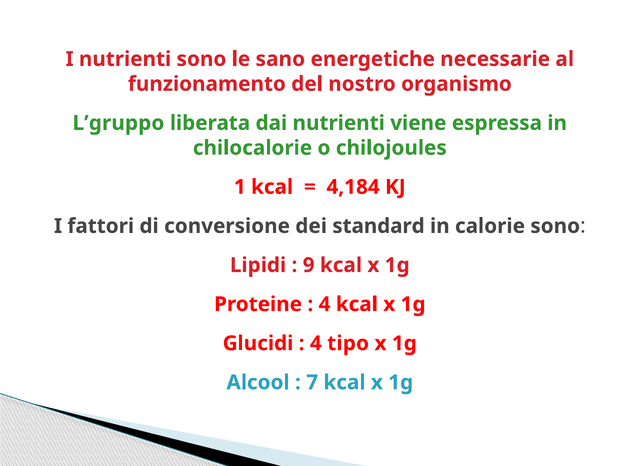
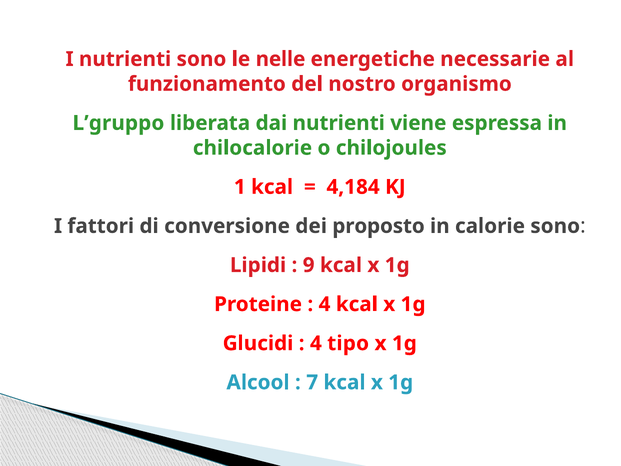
sano: sano -> nelle
standard: standard -> proposto
